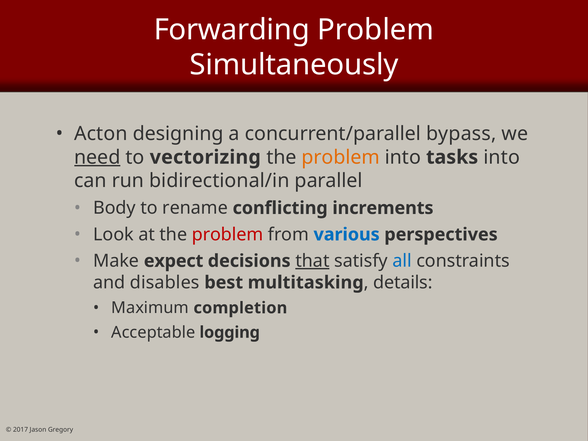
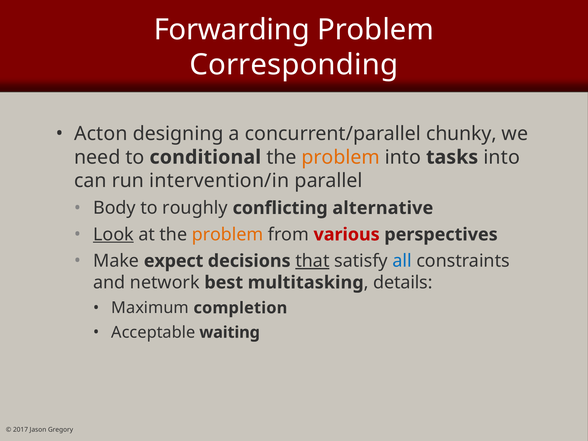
Simultaneously: Simultaneously -> Corresponding
bypass: bypass -> chunky
need underline: present -> none
vectorizing: vectorizing -> conditional
bidirectional/in: bidirectional/in -> intervention/in
rename: rename -> roughly
increments: increments -> alternative
Look underline: none -> present
problem at (228, 235) colour: red -> orange
various colour: blue -> red
disables: disables -> network
logging: logging -> waiting
